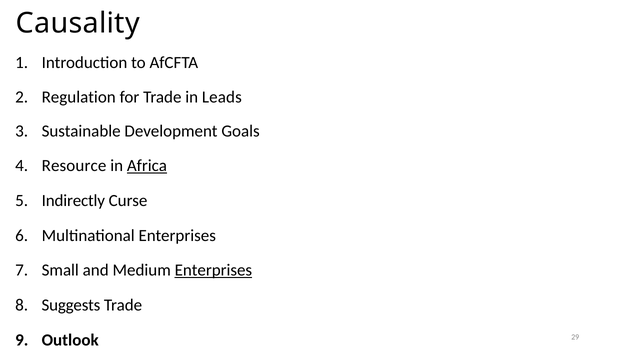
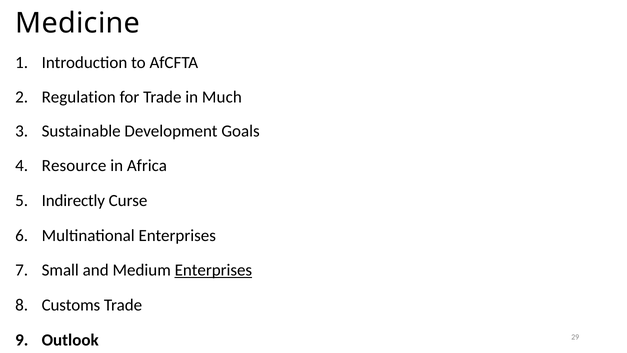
Causality: Causality -> Medicine
Leads: Leads -> Much
Africa underline: present -> none
Suggests: Suggests -> Customs
